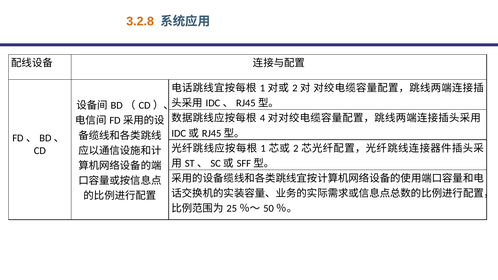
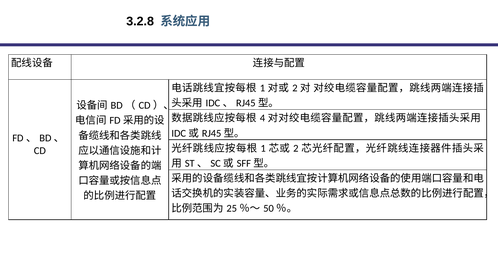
3.2.8 colour: orange -> black
